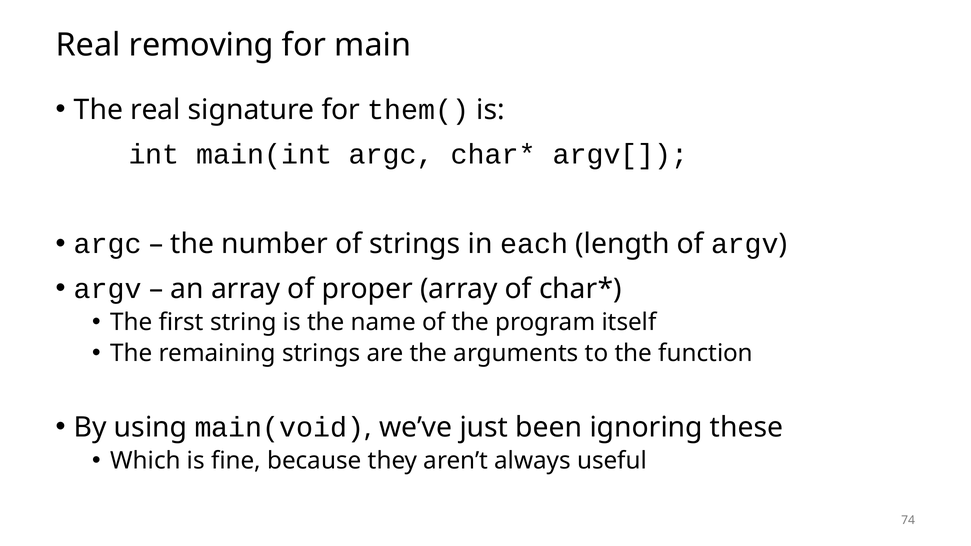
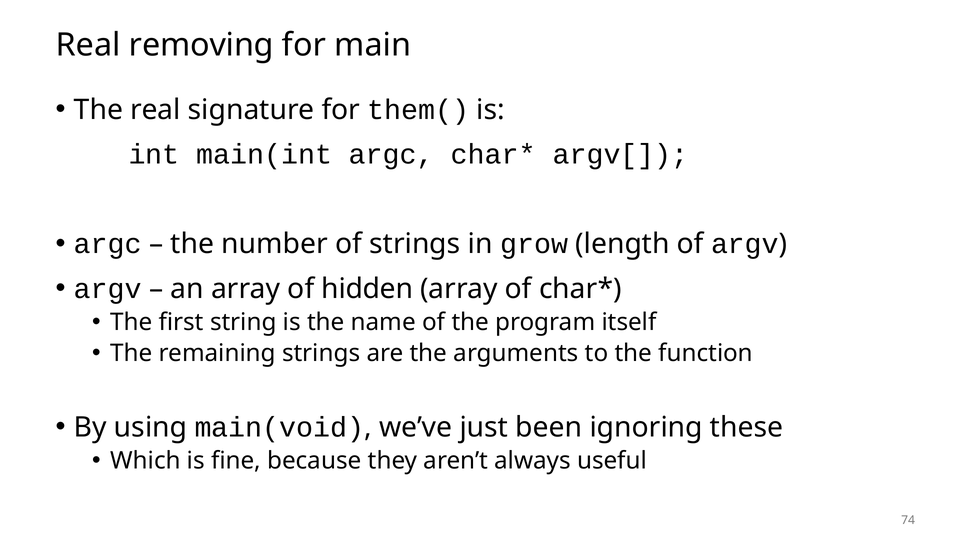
each: each -> grow
proper: proper -> hidden
